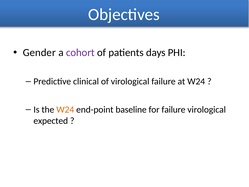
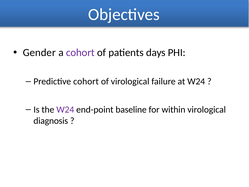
Predictive clinical: clinical -> cohort
W24 at (65, 109) colour: orange -> purple
for failure: failure -> within
expected: expected -> diagnosis
